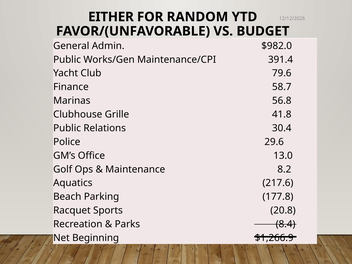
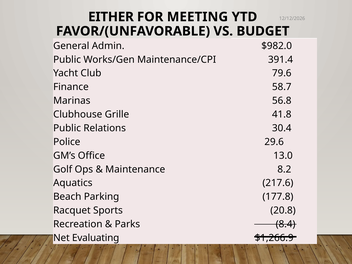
RANDOM: RANDOM -> MEETING
Beginning: Beginning -> Evaluating
